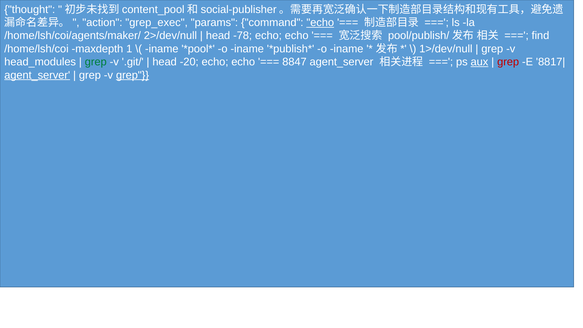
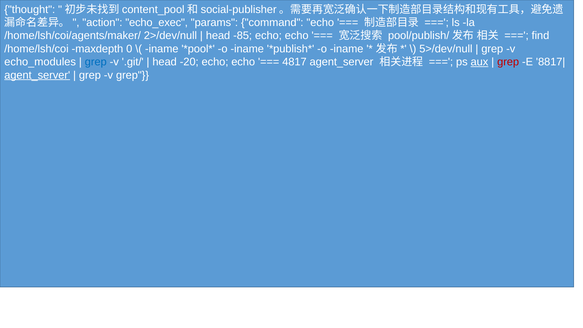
grep_exec: grep_exec -> echo_exec
echo at (320, 23) underline: present -> none
-78: -78 -> -85
1: 1 -> 0
1>/dev/null: 1>/dev/null -> 5>/dev/null
head_modules: head_modules -> echo_modules
grep at (96, 62) colour: green -> blue
8847: 8847 -> 4817
grep at (133, 75) underline: present -> none
